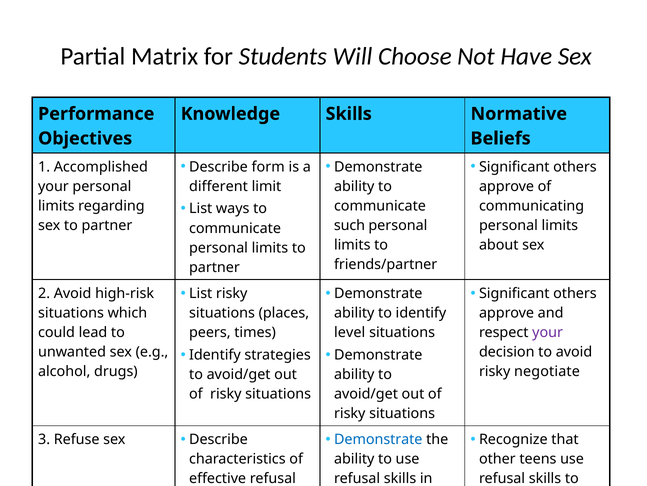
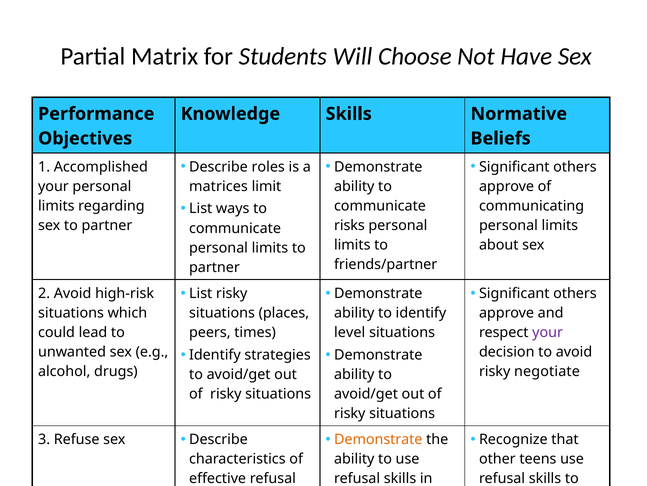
form: form -> roles
different: different -> matrices
such: such -> risks
Demonstrate at (378, 439) colour: blue -> orange
